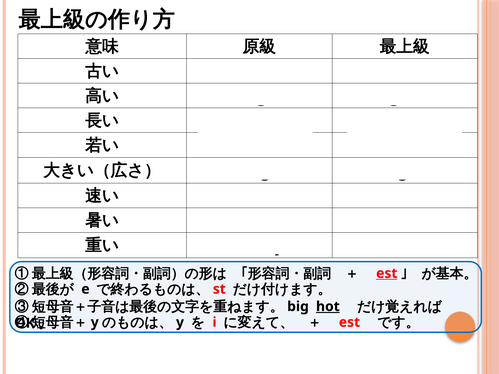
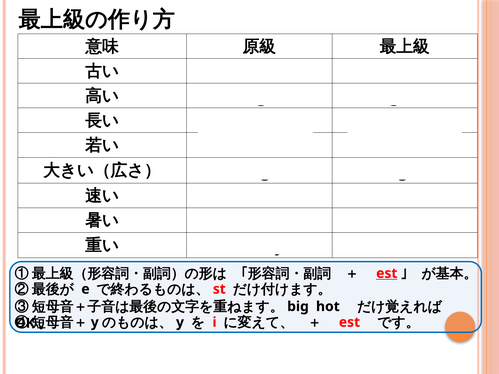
hot at (328, 307) underline: present -> none
